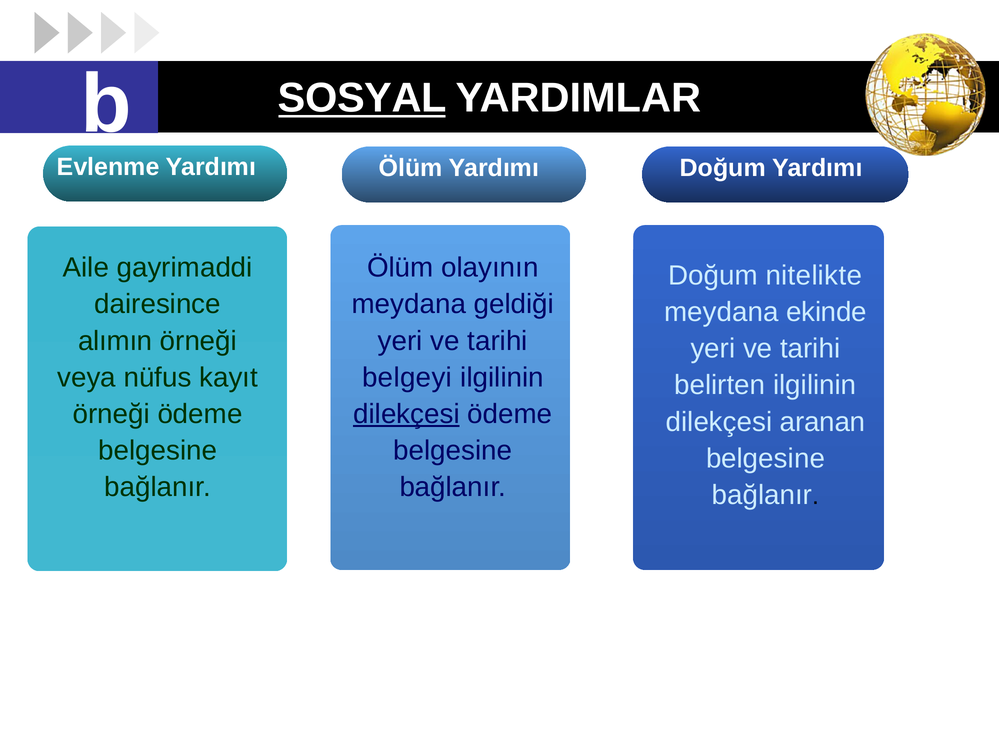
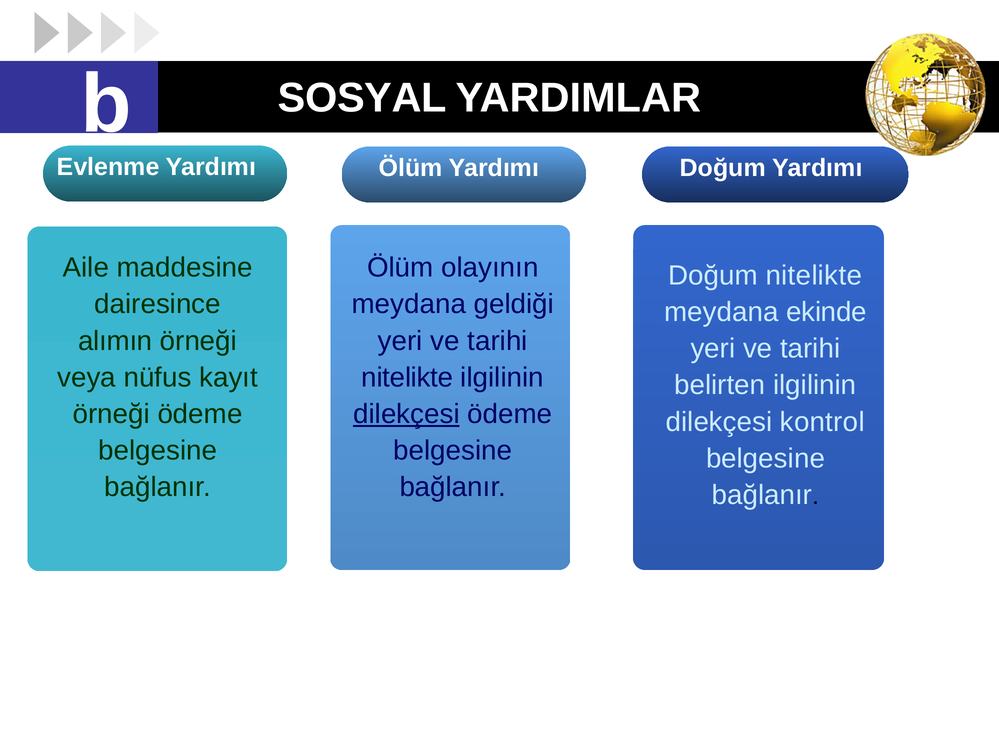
SOSYAL underline: present -> none
gayrimaddi: gayrimaddi -> maddesine
belgeyi at (407, 378): belgeyi -> nitelikte
aranan: aranan -> kontrol
